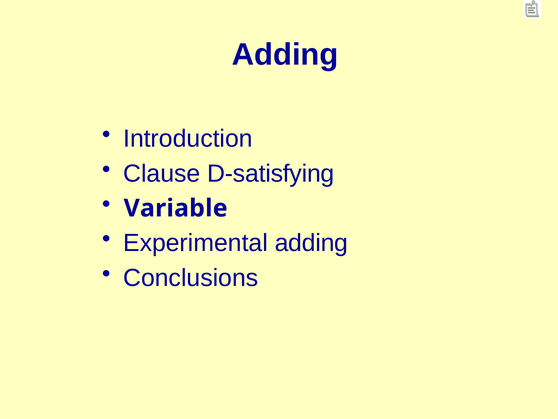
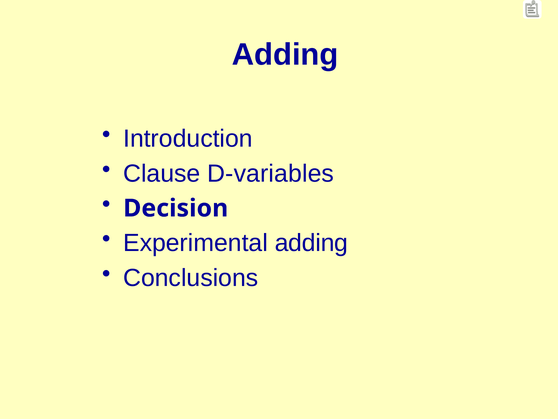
D-satisfying: D-satisfying -> D-variables
Variable: Variable -> Decision
